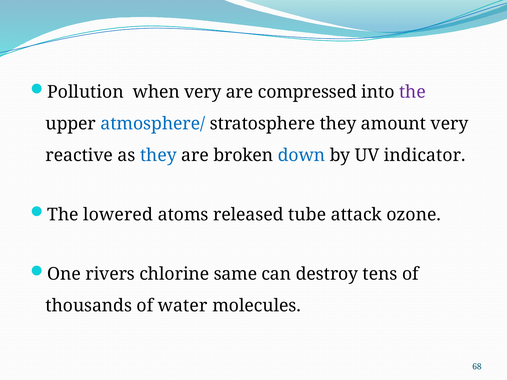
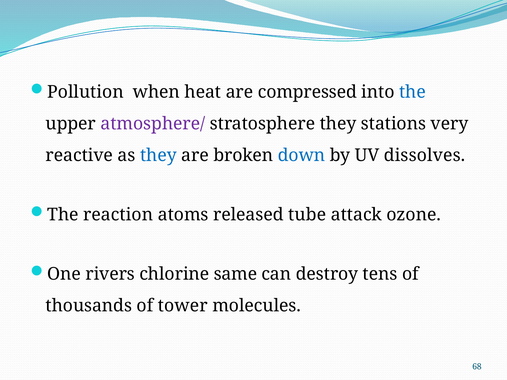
when very: very -> heat
the at (413, 92) colour: purple -> blue
atmosphere/ colour: blue -> purple
amount: amount -> stations
indicator: indicator -> dissolves
lowered: lowered -> reaction
water: water -> tower
